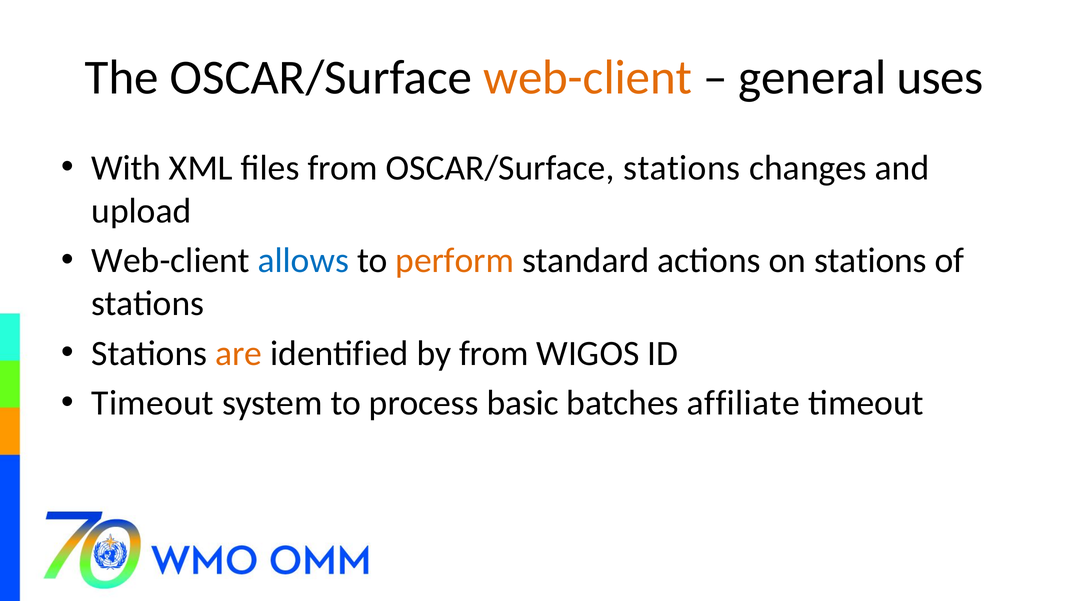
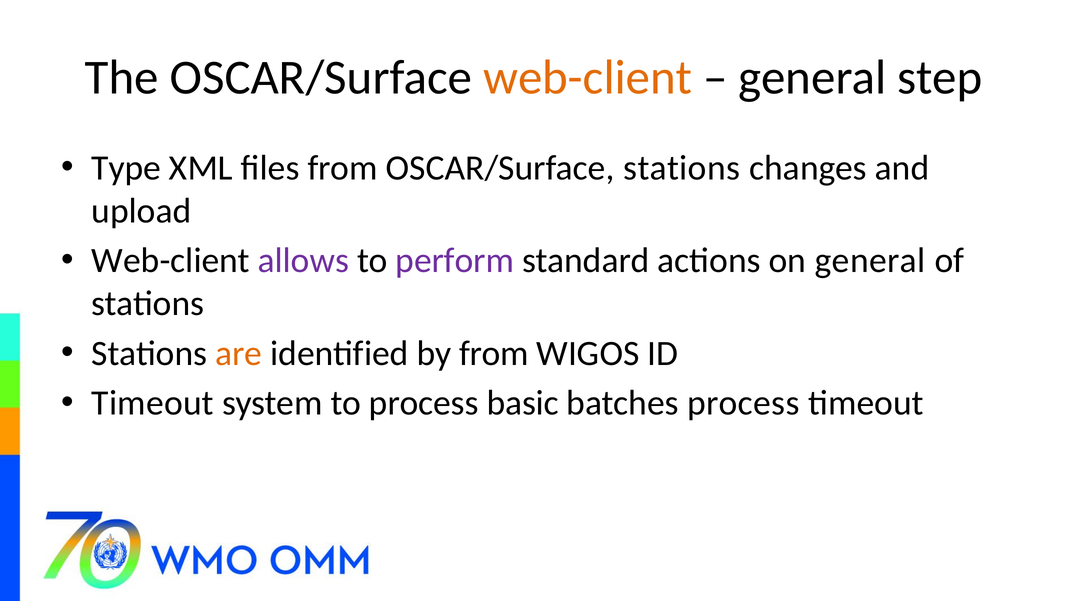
uses: uses -> step
With: With -> Type
allows colour: blue -> purple
perform colour: orange -> purple
on stations: stations -> general
batches affiliate: affiliate -> process
